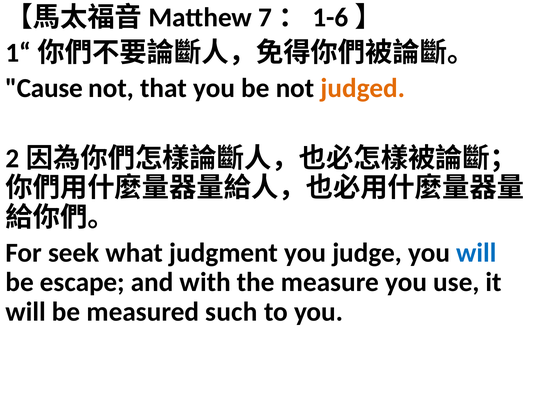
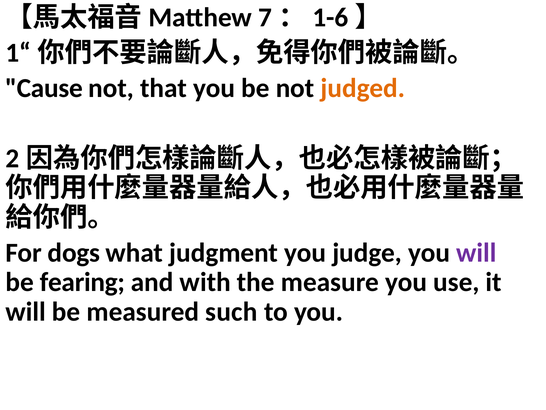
seek: seek -> dogs
will at (476, 252) colour: blue -> purple
escape: escape -> fearing
